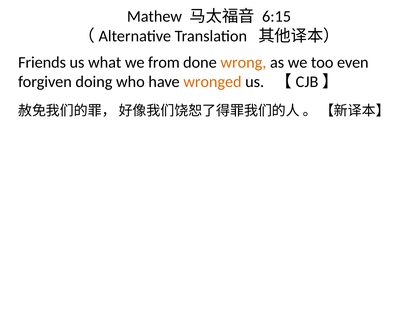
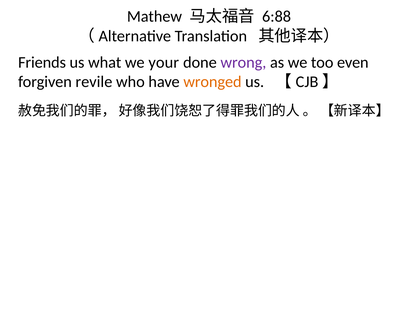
6:15: 6:15 -> 6:88
from: from -> your
wrong colour: orange -> purple
doing: doing -> revile
